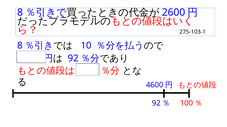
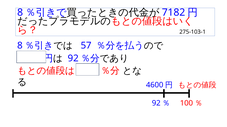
2600: 2600 -> 7182
10: 10 -> 57
